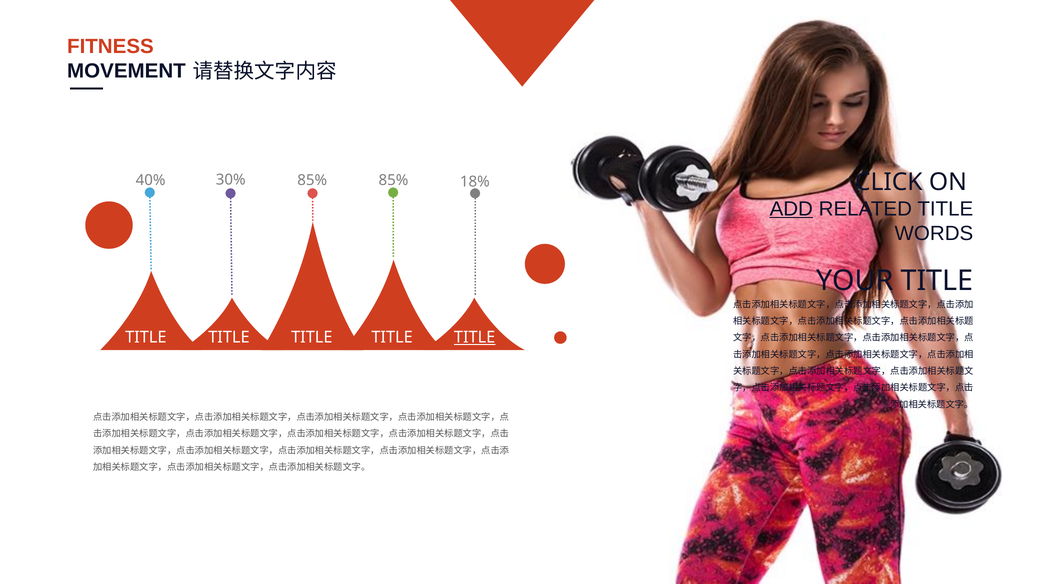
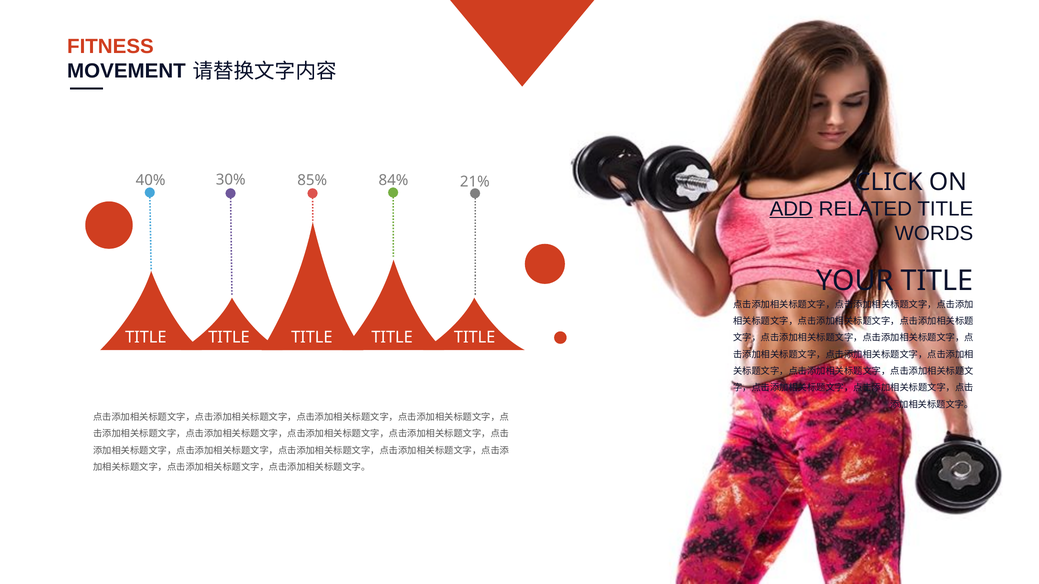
18%: 18% -> 21%
30% 85%: 85% -> 84%
TITLE at (475, 338) underline: present -> none
